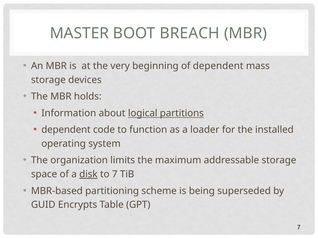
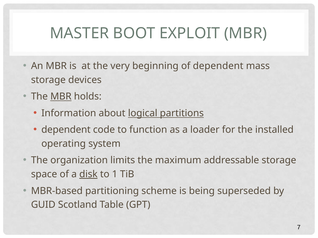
BREACH: BREACH -> EXPLOIT
MBR at (61, 97) underline: none -> present
to 7: 7 -> 1
Encrypts: Encrypts -> Scotland
